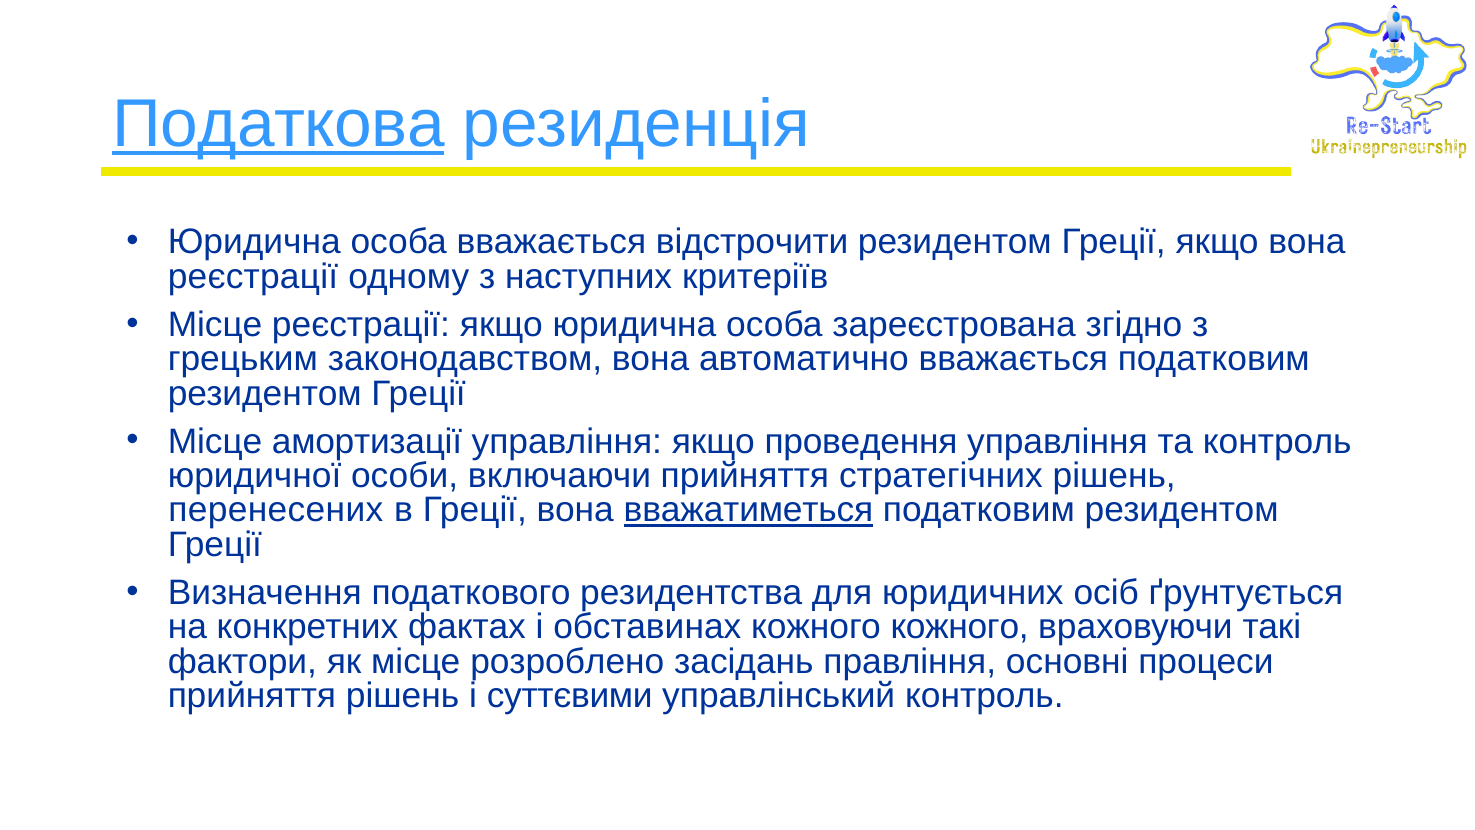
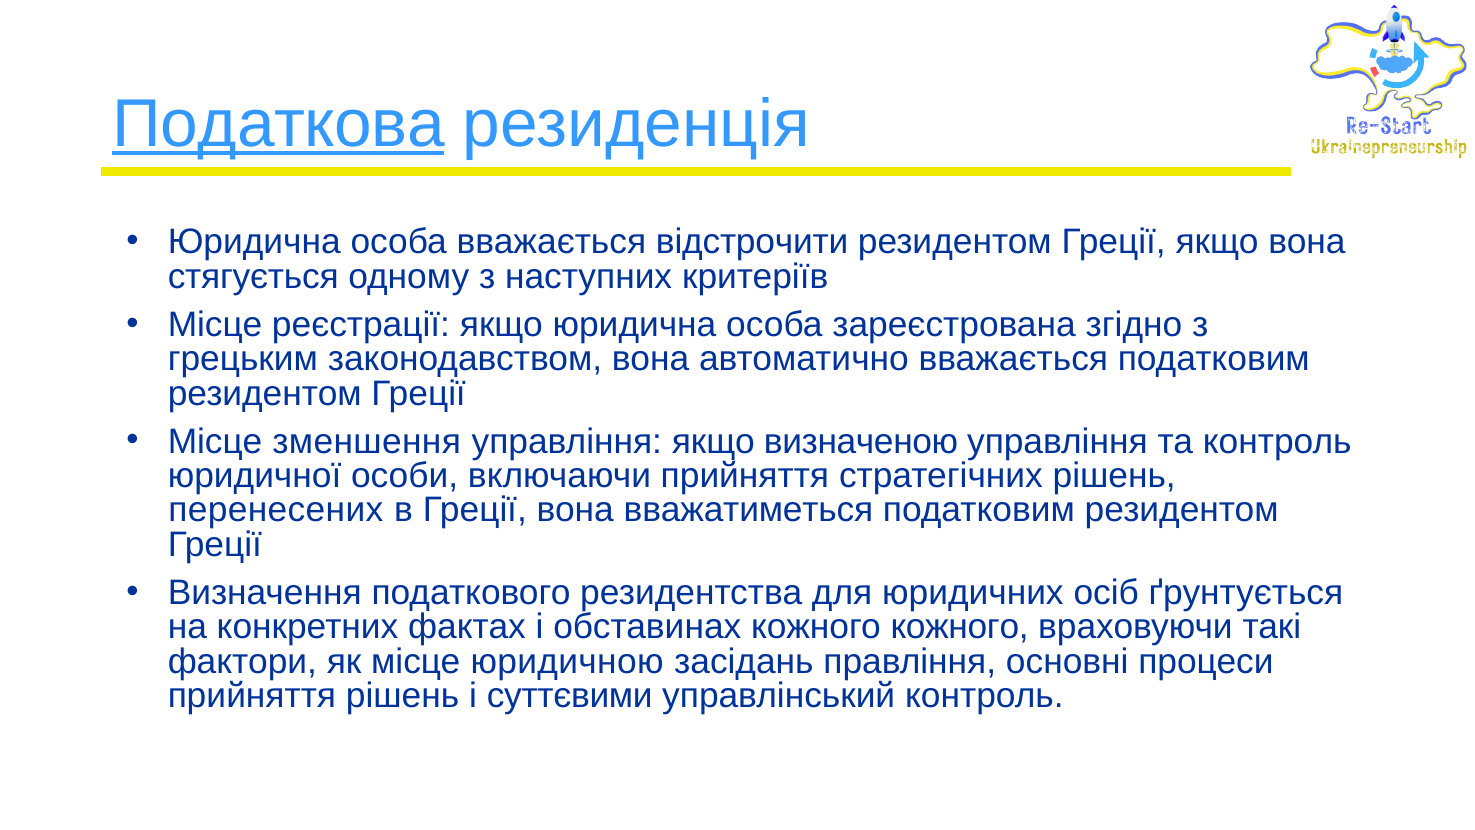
реєстрації at (253, 277): реєстрації -> стягується
амортизації: амортизації -> зменшення
проведення: проведення -> визначеною
вважатиметься underline: present -> none
розроблено: розроблено -> юридичною
